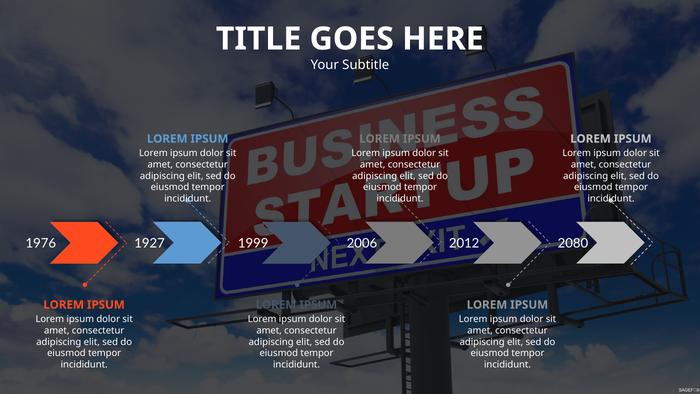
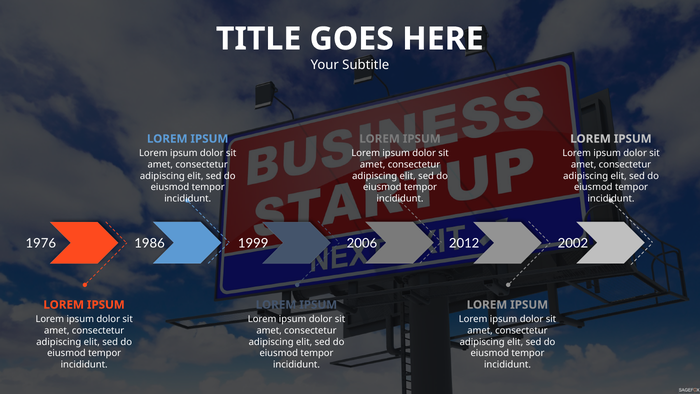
1927: 1927 -> 1986
2080: 2080 -> 2002
